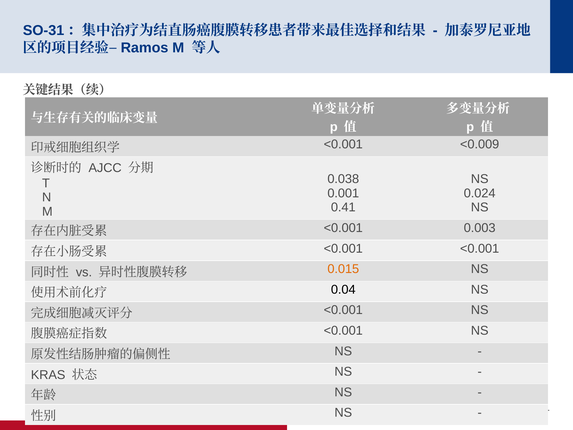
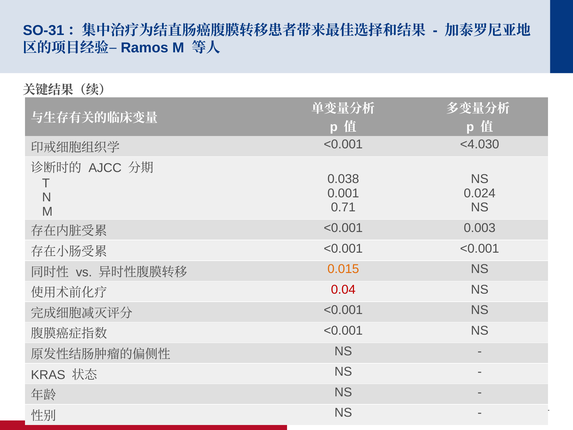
<0.009: <0.009 -> <4.030
0.41: 0.41 -> 0.71
0.04 colour: black -> red
